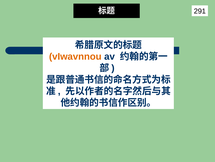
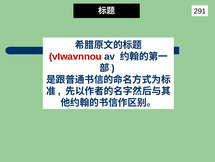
vIwavnnou colour: orange -> red
